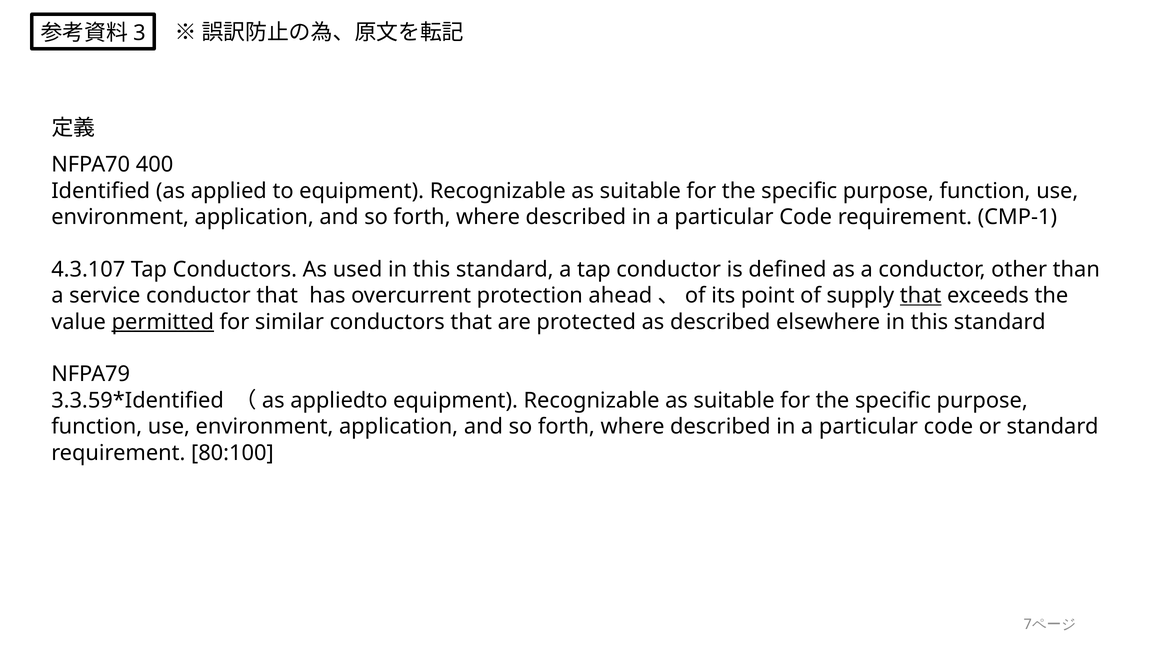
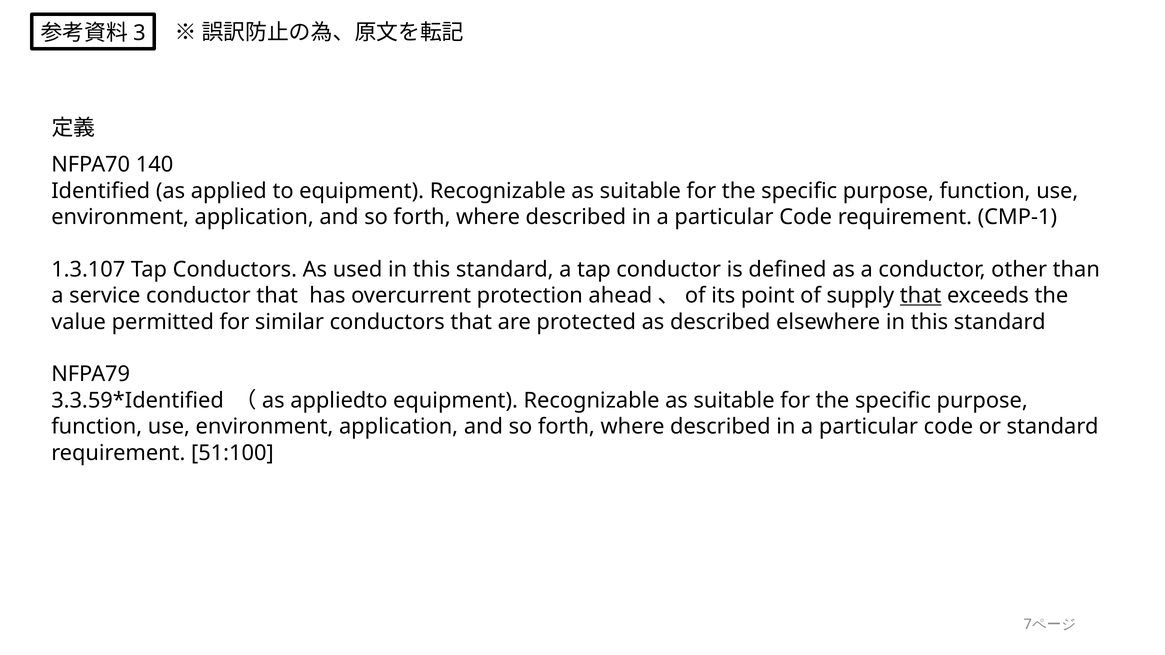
400: 400 -> 140
4.3.107: 4.3.107 -> 1.3.107
permitted underline: present -> none
80:100: 80:100 -> 51:100
